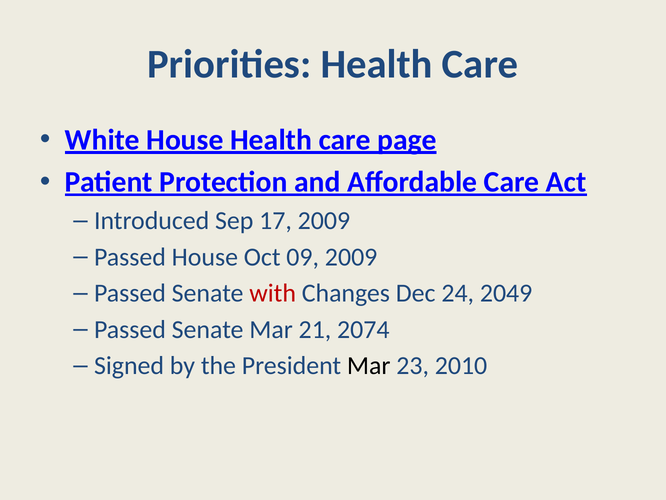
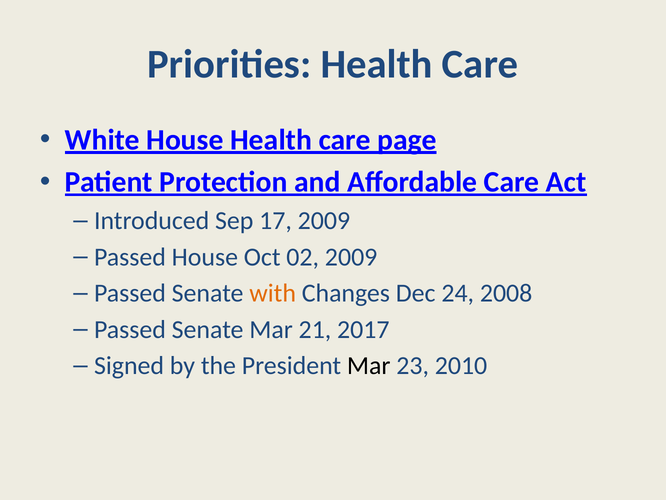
09: 09 -> 02
with colour: red -> orange
2049: 2049 -> 2008
2074: 2074 -> 2017
